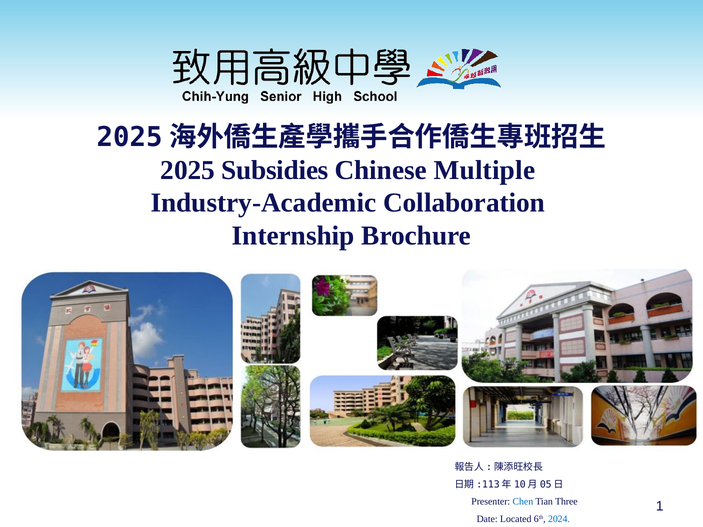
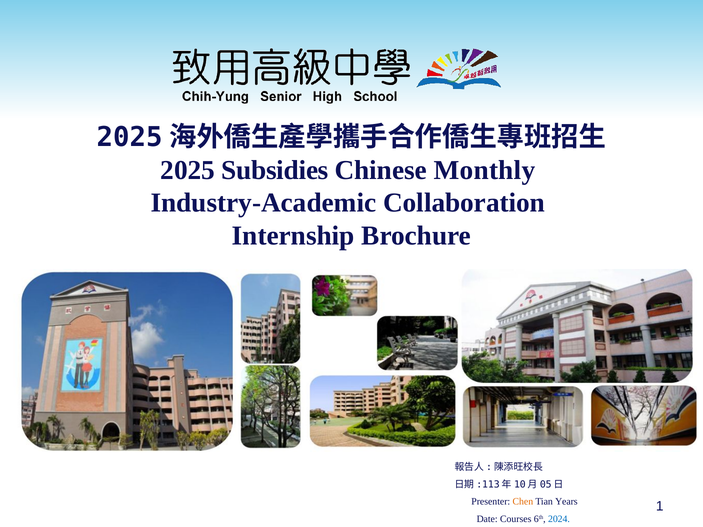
Multiple: Multiple -> Monthly
Chen colour: blue -> orange
Three: Three -> Years
Located: Located -> Courses
